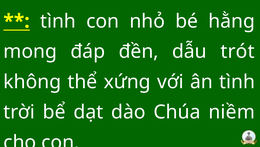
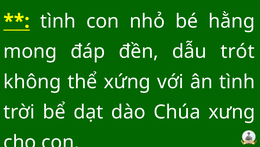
niềm: niềm -> xưng
